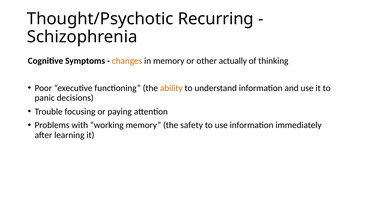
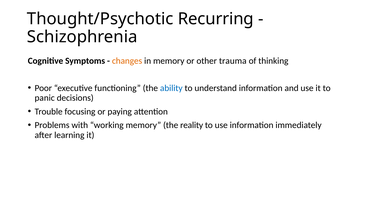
actually: actually -> trauma
ability colour: orange -> blue
safety: safety -> reality
